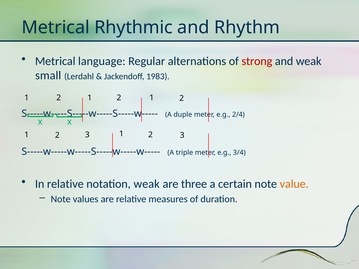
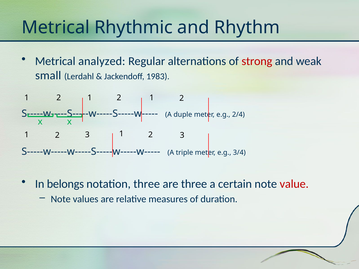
language: language -> analyzed
In relative: relative -> belongs
notation weak: weak -> three
value colour: orange -> red
